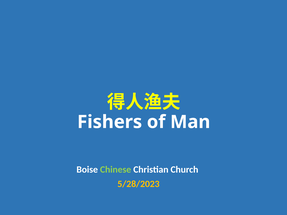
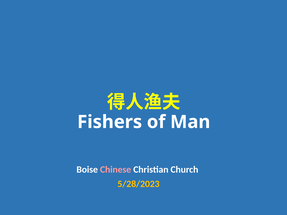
Chinese colour: light green -> pink
